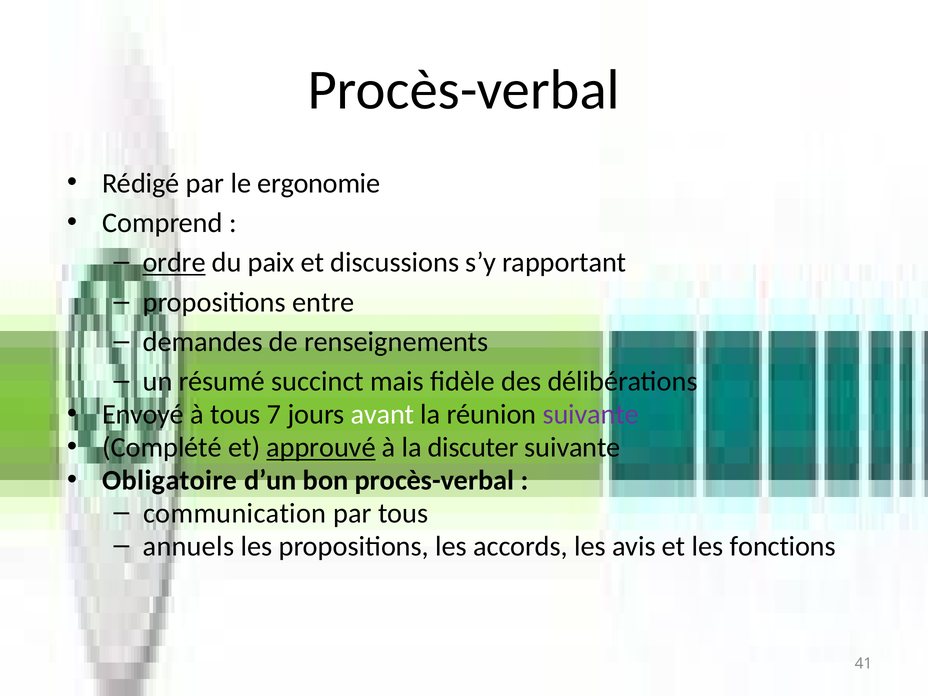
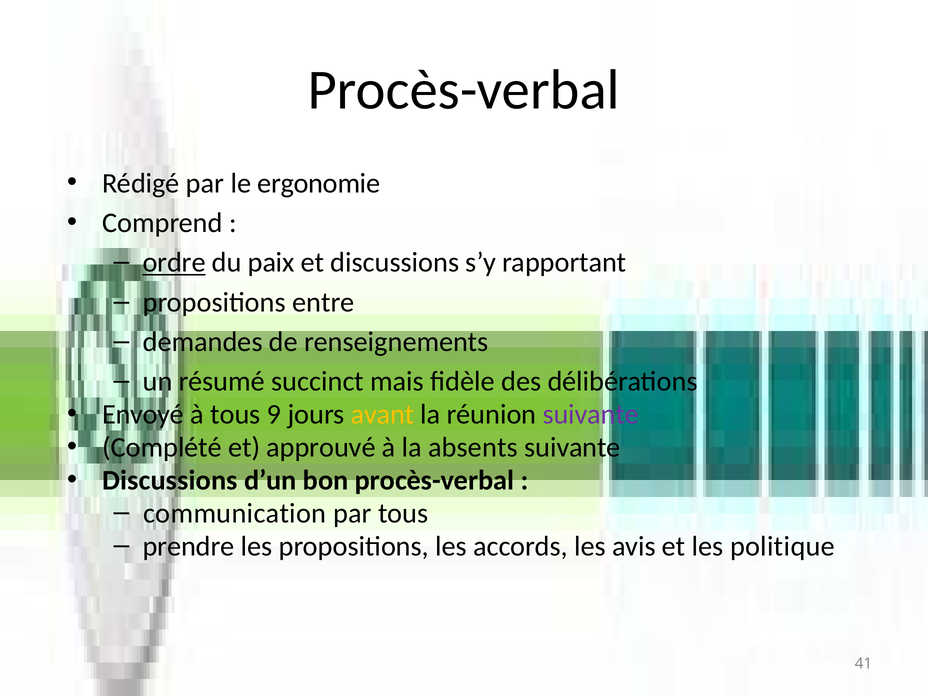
7: 7 -> 9
avant colour: white -> yellow
approuvé underline: present -> none
discuter: discuter -> absents
Obligatoire at (170, 480): Obligatoire -> Discussions
annuels: annuels -> prendre
fonctions: fonctions -> politique
